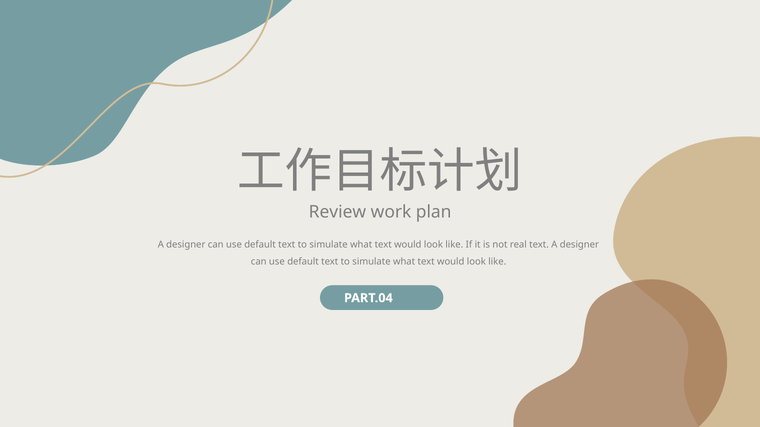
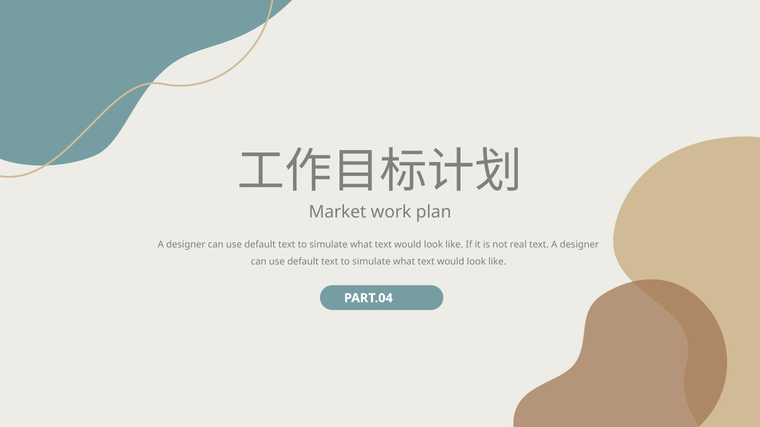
Review: Review -> Market
